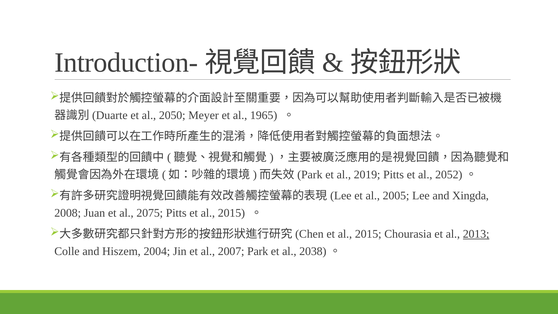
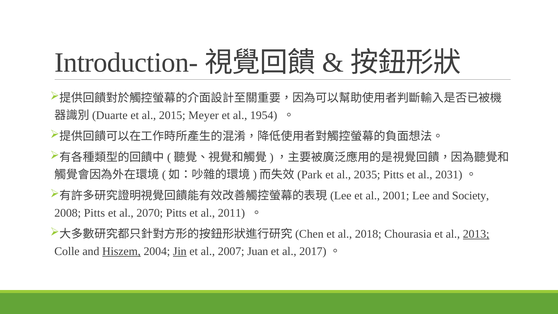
2050: 2050 -> 2015
1965: 1965 -> 1954
2019: 2019 -> 2035
2052: 2052 -> 2031
2005: 2005 -> 2001
Xingda: Xingda -> Society
2008 Juan: Juan -> Pitts
2075: 2075 -> 2070
Pitts et al 2015: 2015 -> 2011
2015 at (368, 234): 2015 -> 2018
Hiszem underline: none -> present
Jin underline: none -> present
Park: Park -> Juan
2038: 2038 -> 2017
